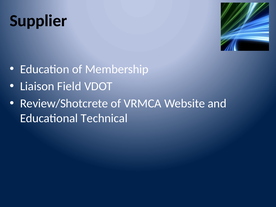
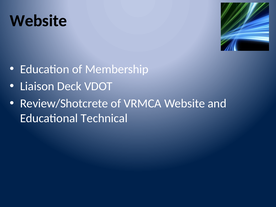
Supplier at (38, 21): Supplier -> Website
Field: Field -> Deck
